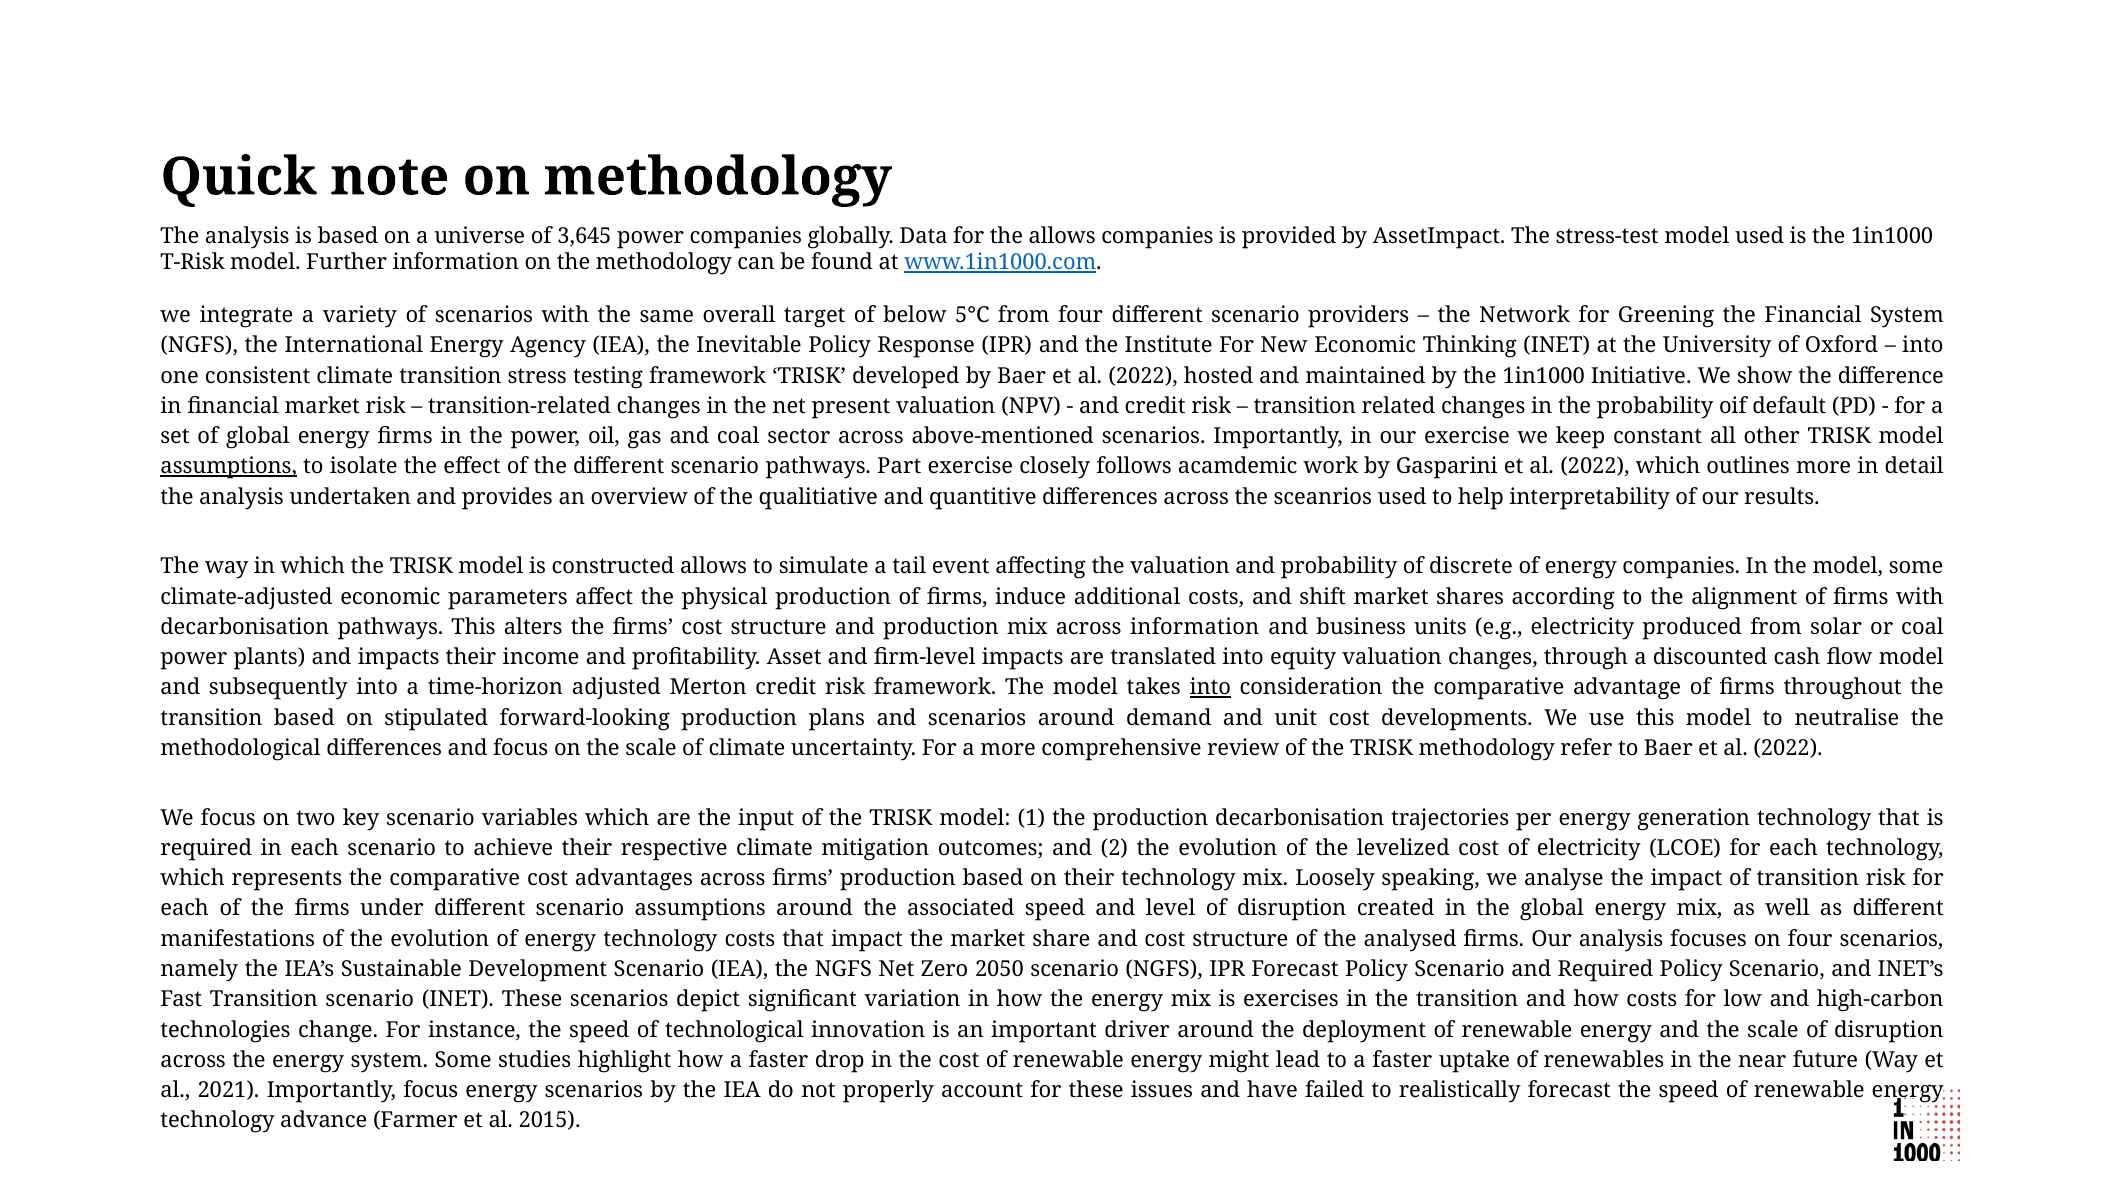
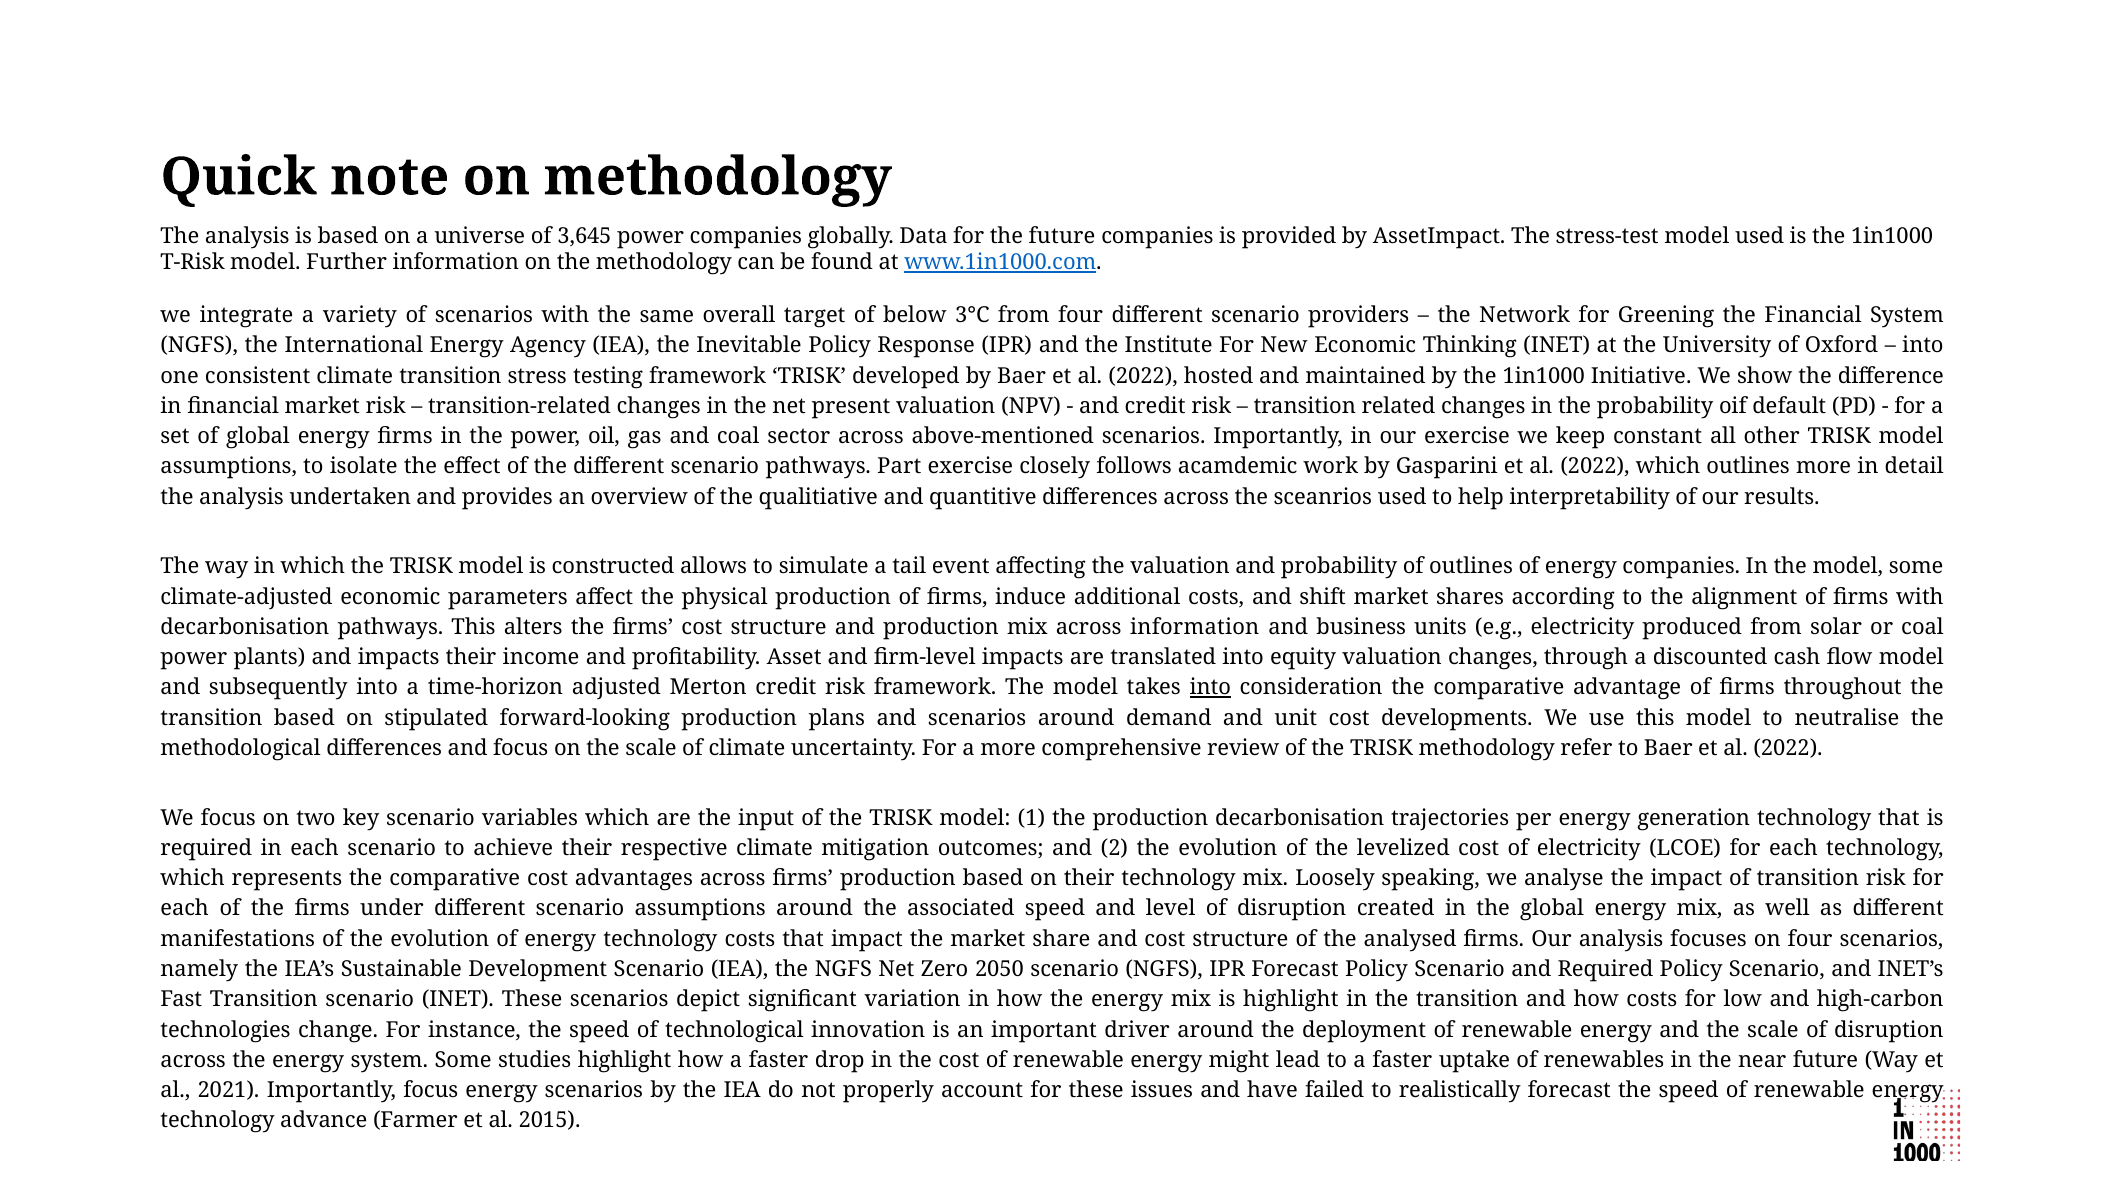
the allows: allows -> future
5°C: 5°C -> 3°C
assumptions at (229, 467) underline: present -> none
of discrete: discrete -> outlines
is exercises: exercises -> highlight
